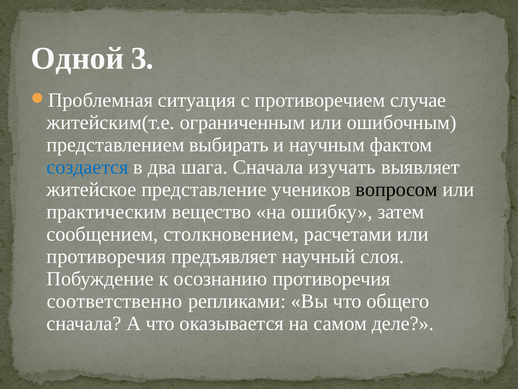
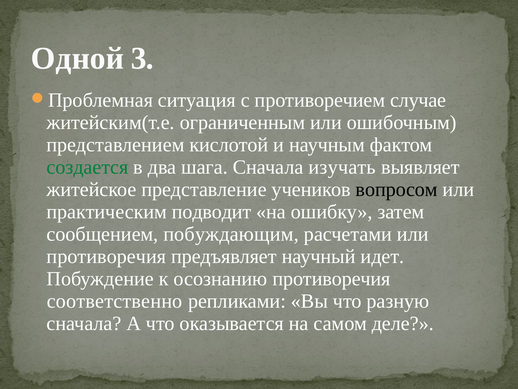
выбирать: выбирать -> кислотой
создается colour: blue -> green
вещество: вещество -> подводит
столкновением: столкновением -> побуждающим
слоя: слоя -> идет
общего: общего -> разную
